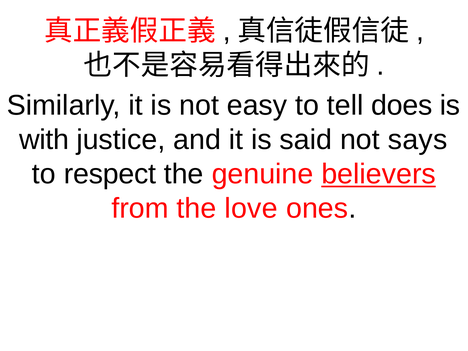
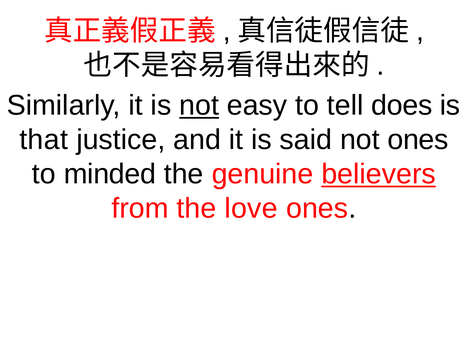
not at (199, 105) underline: none -> present
with: with -> that
not says: says -> ones
respect: respect -> minded
